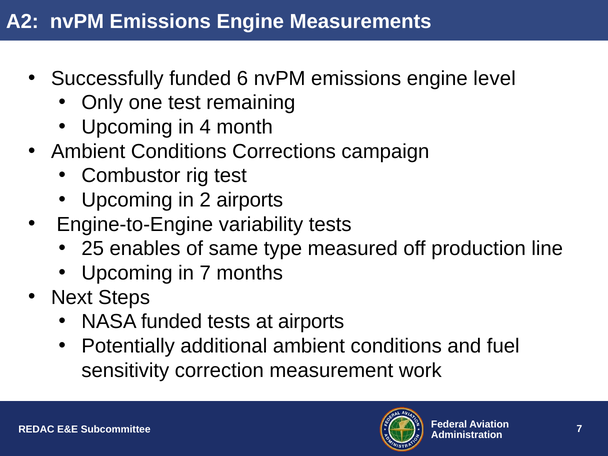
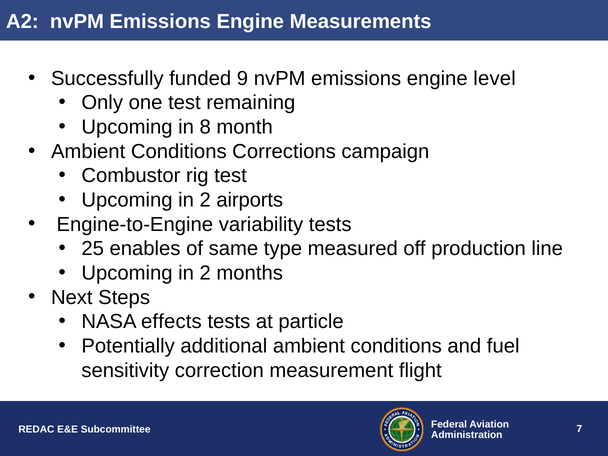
6: 6 -> 9
4: 4 -> 8
7 at (205, 273): 7 -> 2
NASA funded: funded -> effects
at airports: airports -> particle
work: work -> flight
